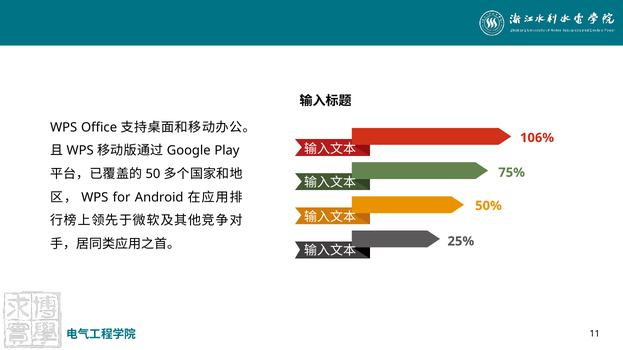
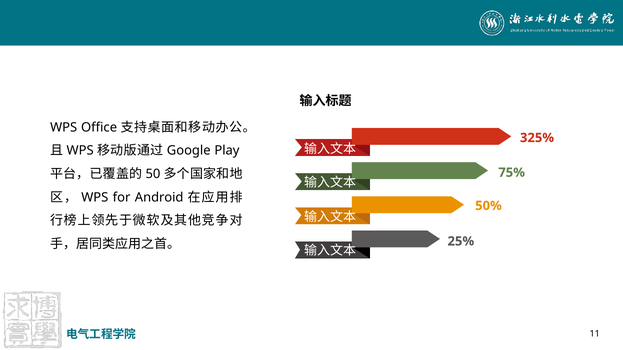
106%: 106% -> 325%
